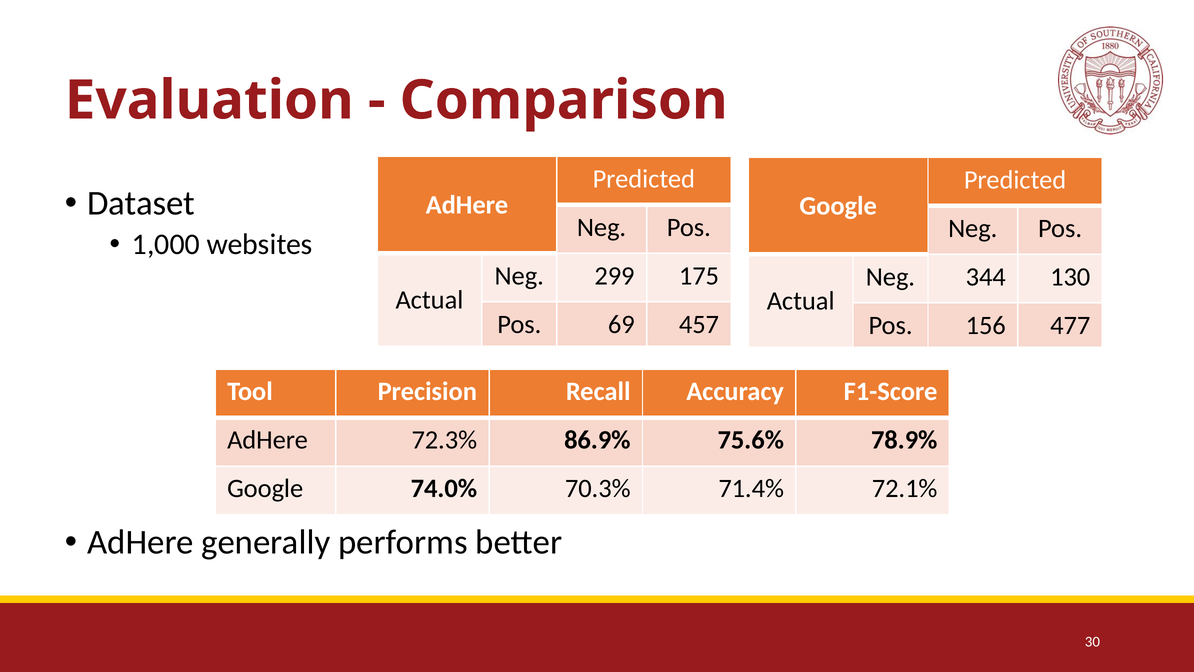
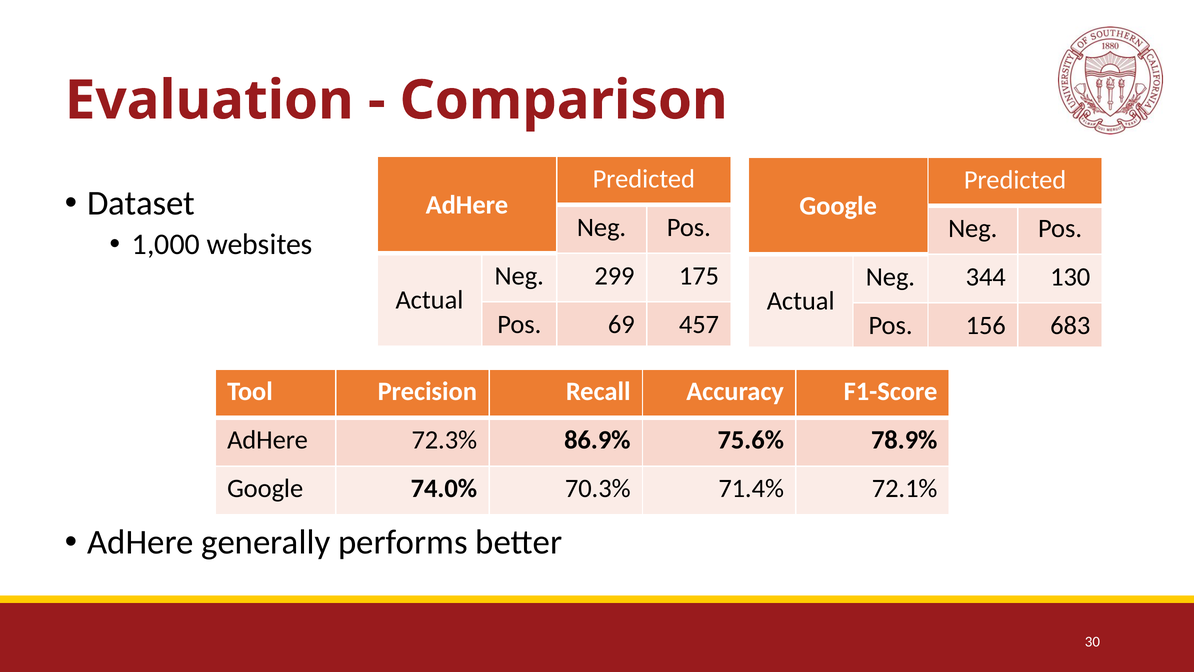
477: 477 -> 683
